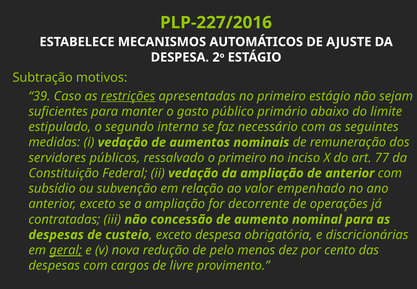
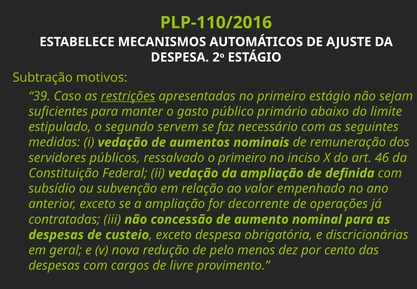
PLP-227/2016: PLP-227/2016 -> PLP-110/2016
interna: interna -> servem
77: 77 -> 46
de anterior: anterior -> definida
geral underline: present -> none
